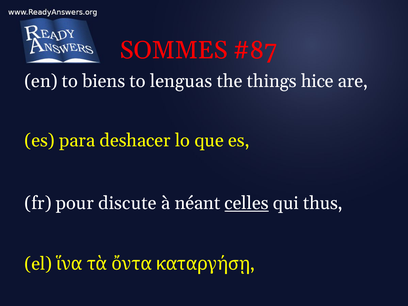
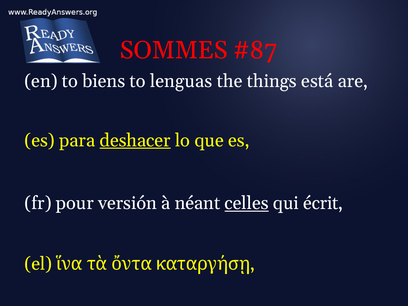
hice: hice -> está
deshacer underline: none -> present
discute: discute -> versión
thus: thus -> écrit
